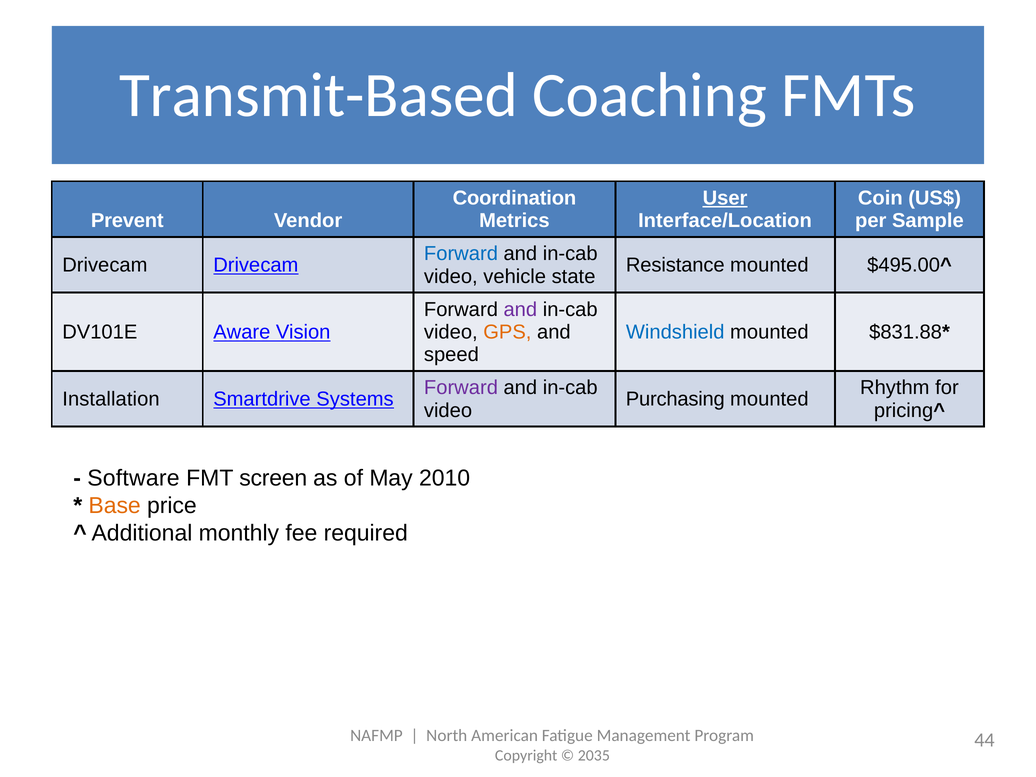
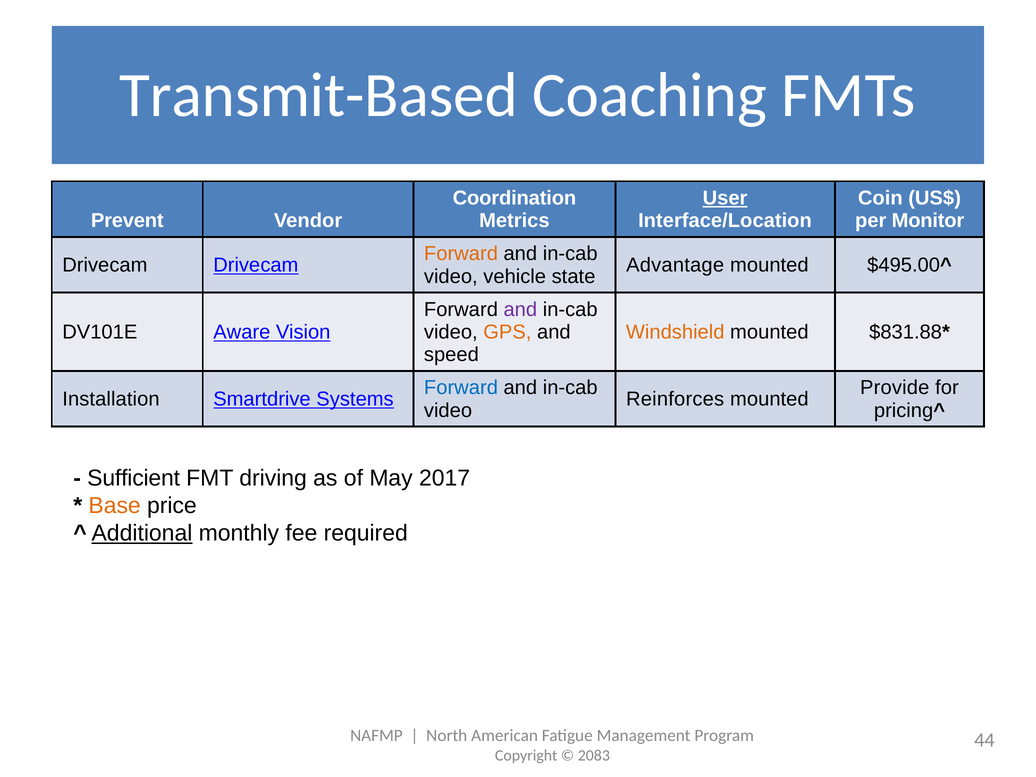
Sample: Sample -> Monitor
Forward at (461, 254) colour: blue -> orange
Resistance: Resistance -> Advantage
Windshield colour: blue -> orange
Forward at (461, 388) colour: purple -> blue
Rhythm: Rhythm -> Provide
Purchasing: Purchasing -> Reinforces
Software: Software -> Sufficient
screen: screen -> driving
2010: 2010 -> 2017
Additional underline: none -> present
2035: 2035 -> 2083
